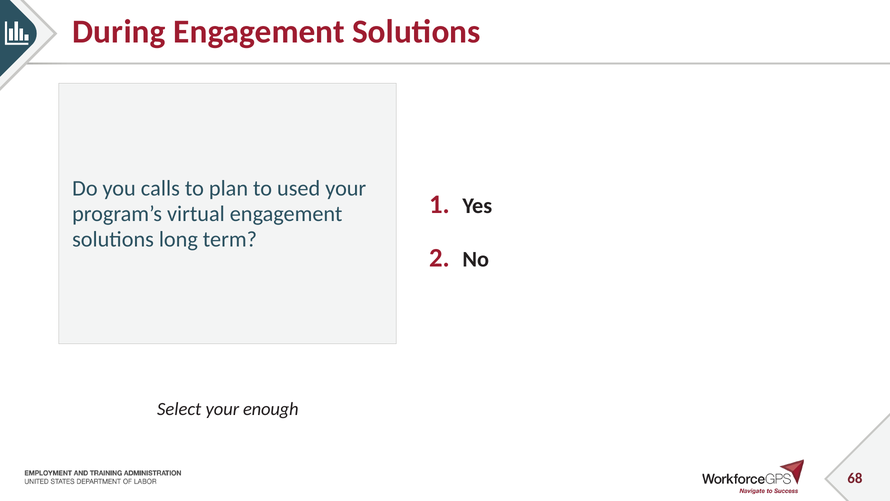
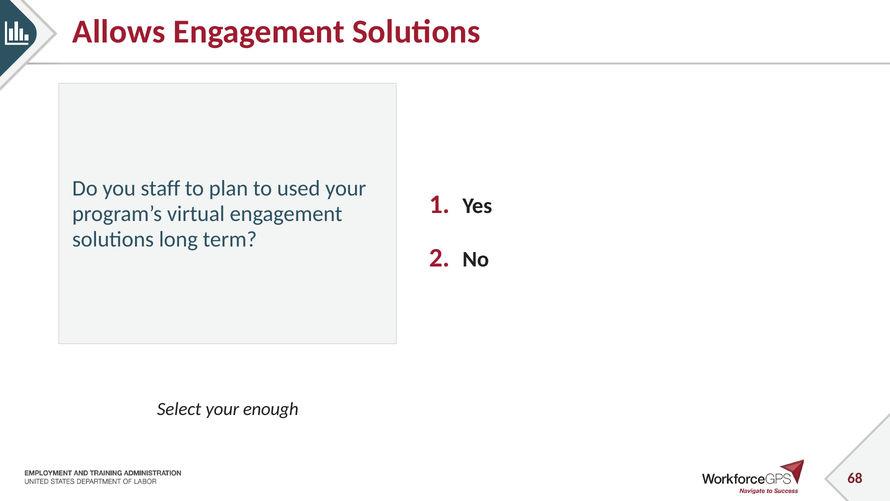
During: During -> Allows
calls: calls -> staff
